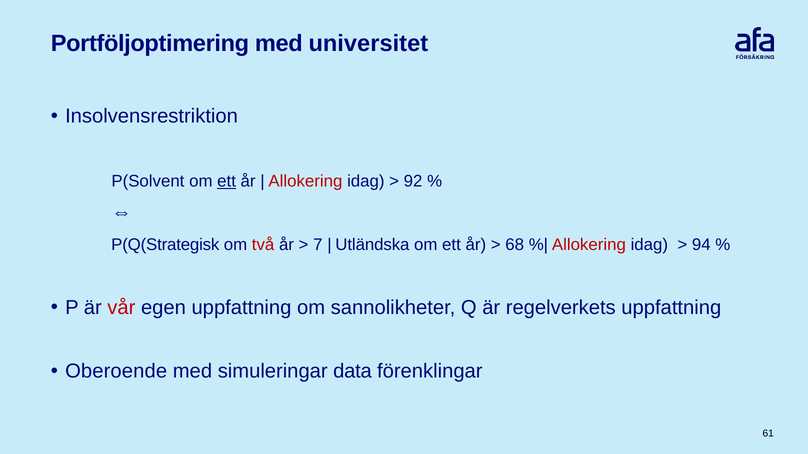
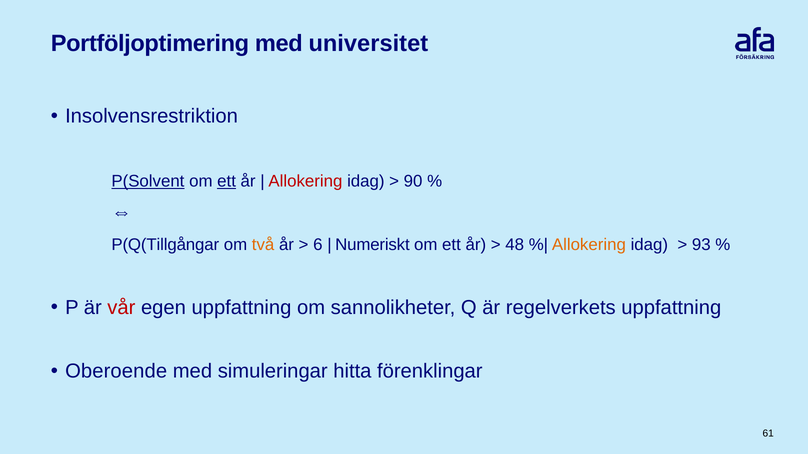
P(Solvent underline: none -> present
92: 92 -> 90
P(Q(Strategisk: P(Q(Strategisk -> P(Q(Tillgångar
två colour: red -> orange
7: 7 -> 6
Utländska: Utländska -> Numeriskt
68: 68 -> 48
Allokering at (589, 245) colour: red -> orange
94: 94 -> 93
data: data -> hitta
